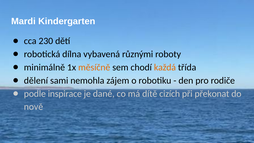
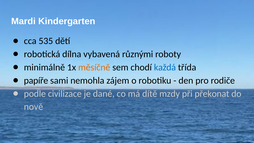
230: 230 -> 535
každá colour: orange -> blue
dělení: dělení -> papíře
inspirace: inspirace -> civilizace
cizích: cizích -> mzdy
